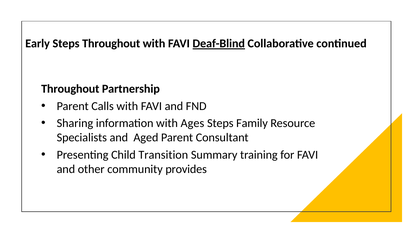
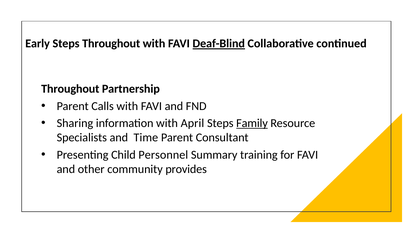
Ages: Ages -> April
Family underline: none -> present
Aged: Aged -> Time
Transition: Transition -> Personnel
